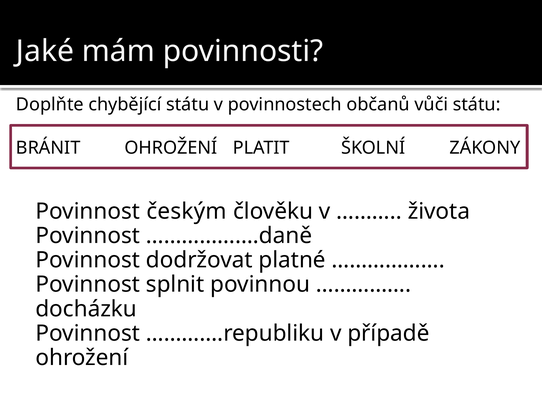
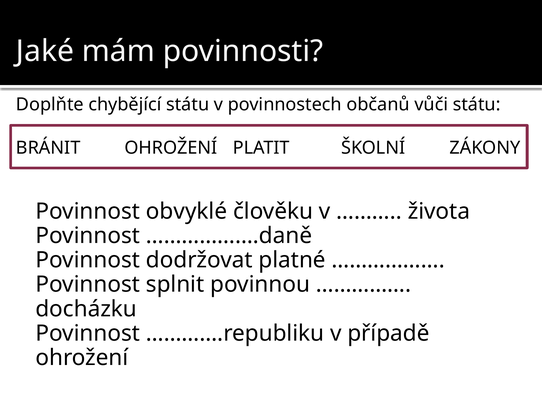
českým: českým -> obvyklé
